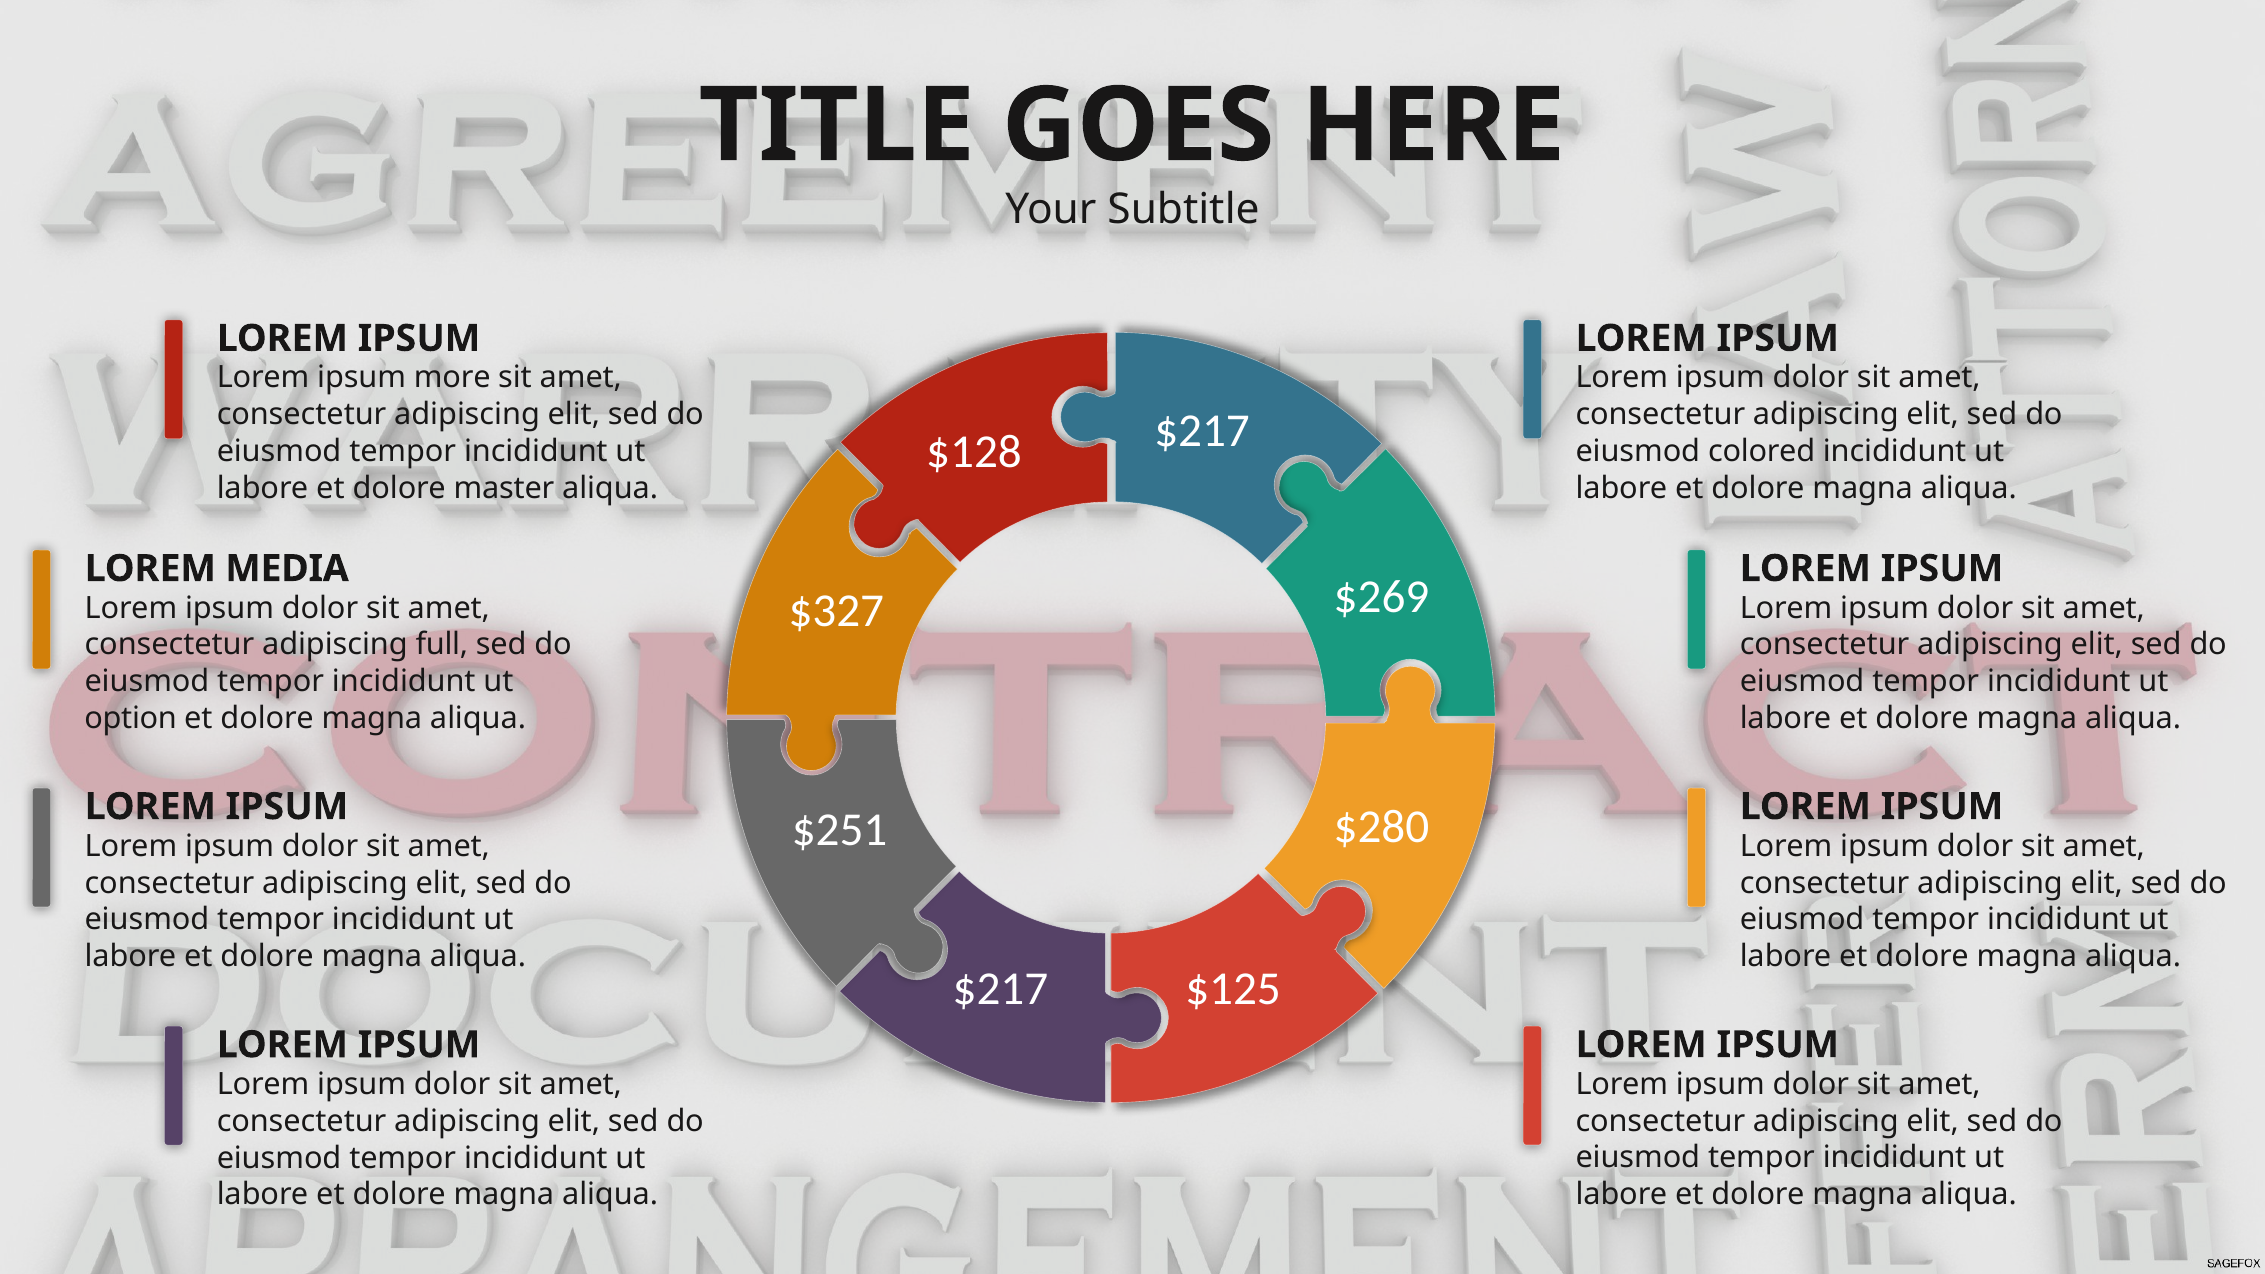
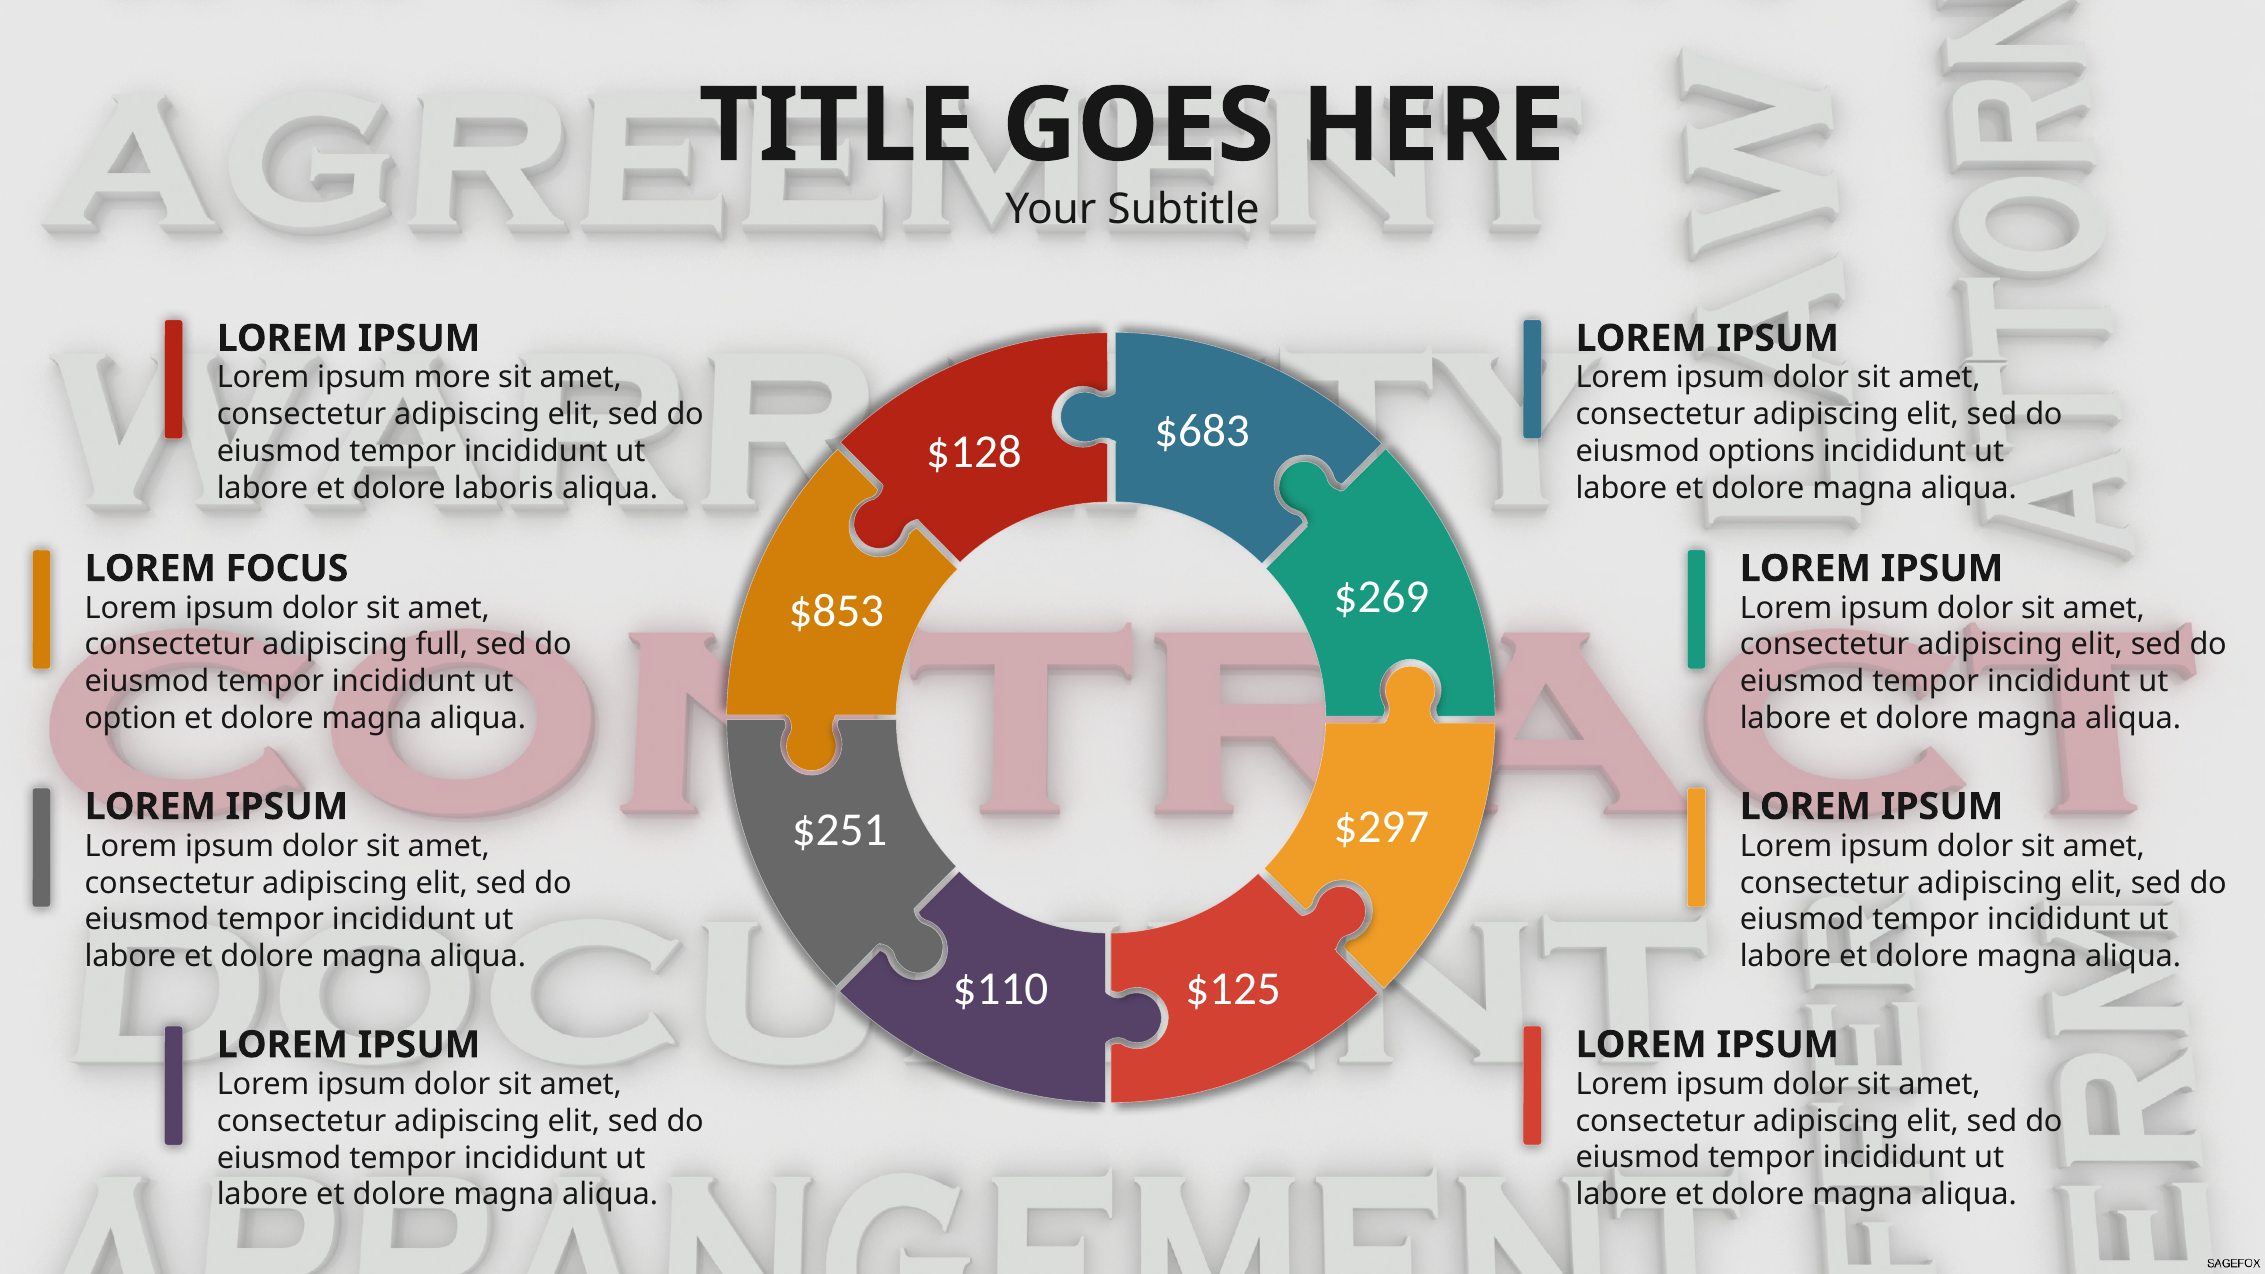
$217 at (1202, 431): $217 -> $683
colored: colored -> options
master: master -> laboris
MEDIA: MEDIA -> FOCUS
$327: $327 -> $853
$280: $280 -> $297
$217 at (1000, 989): $217 -> $110
